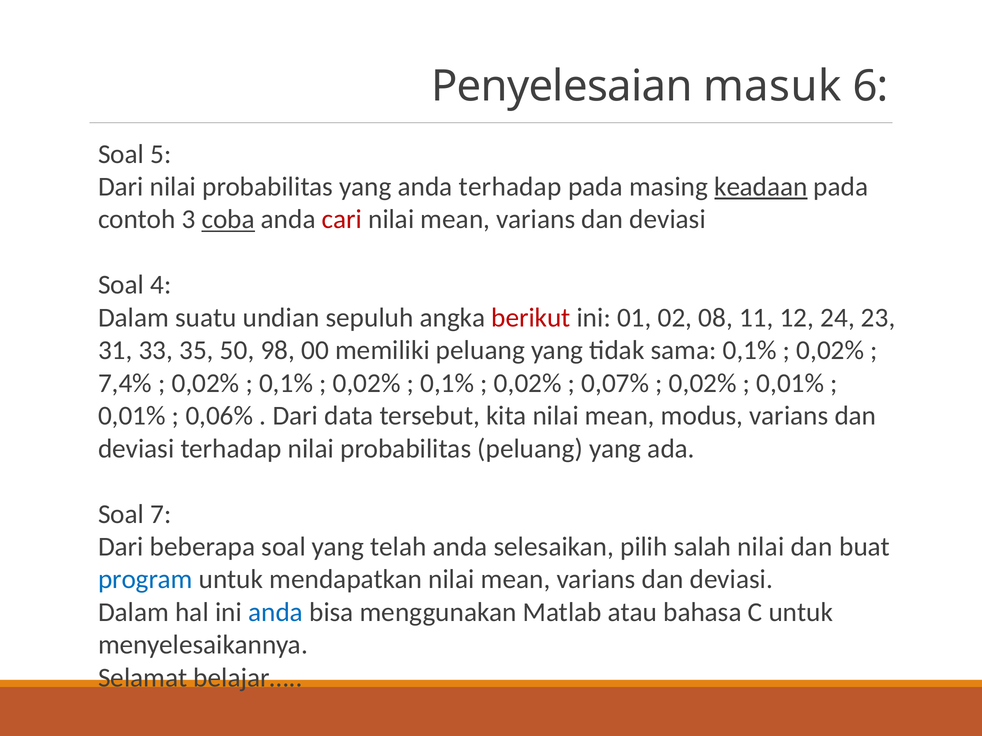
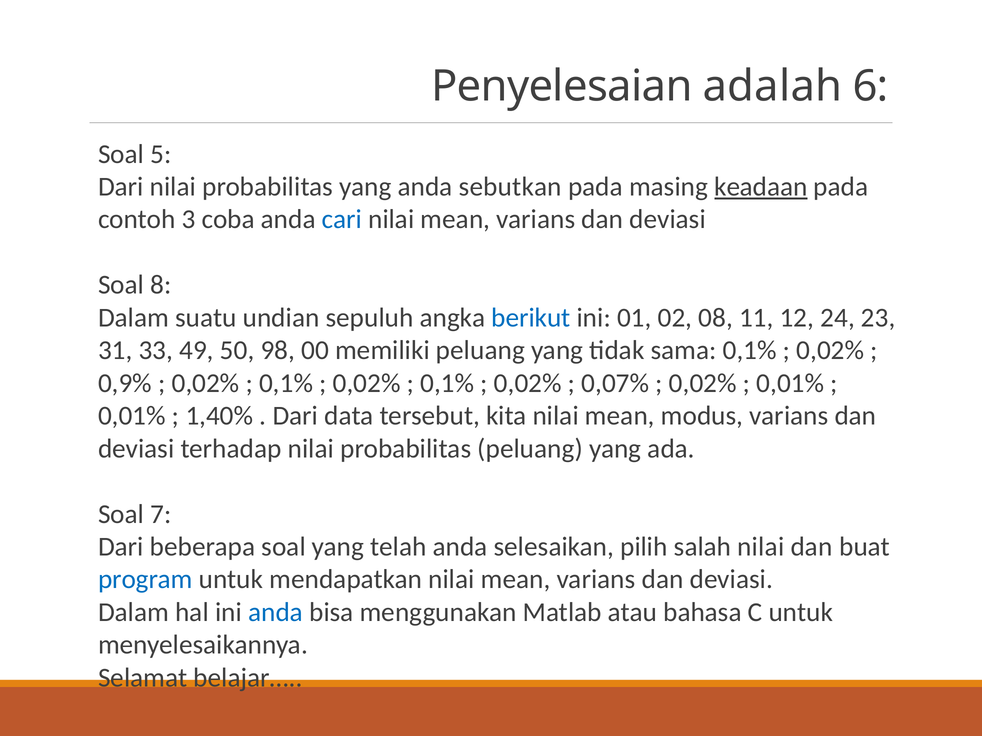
masuk: masuk -> adalah
anda terhadap: terhadap -> sebutkan
coba underline: present -> none
cari colour: red -> blue
4: 4 -> 8
berikut colour: red -> blue
35: 35 -> 49
7,4%: 7,4% -> 0,9%
0,06%: 0,06% -> 1,40%
